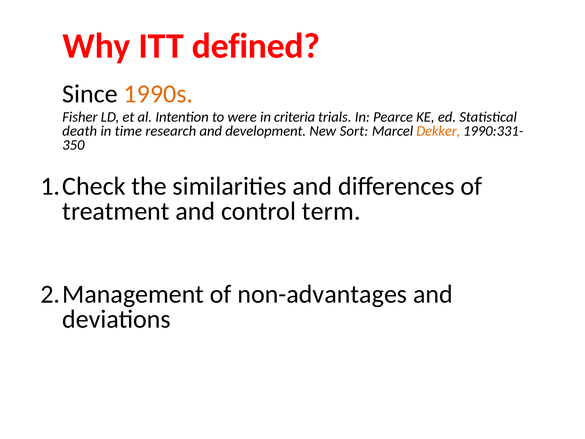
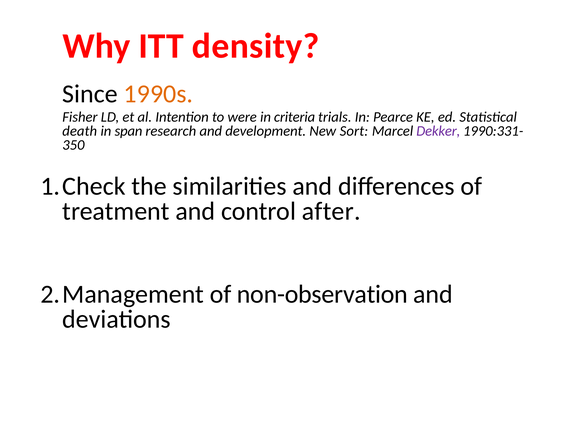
defined: defined -> density
time: time -> span
Dekker colour: orange -> purple
term: term -> after
non-advantages: non-advantages -> non-observation
